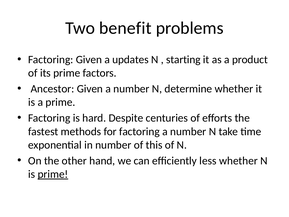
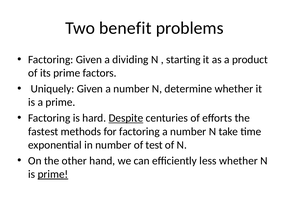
updates: updates -> dividing
Ancestor: Ancestor -> Uniquely
Despite underline: none -> present
this: this -> test
